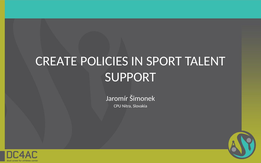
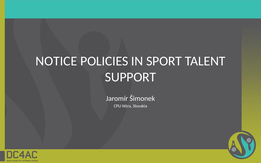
CREATE: CREATE -> NOTICE
